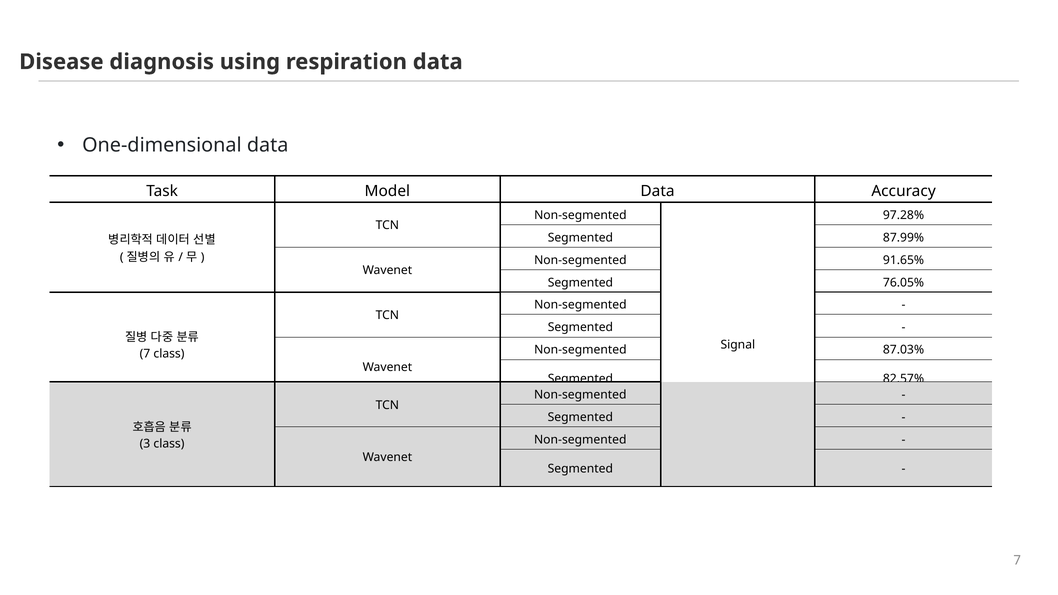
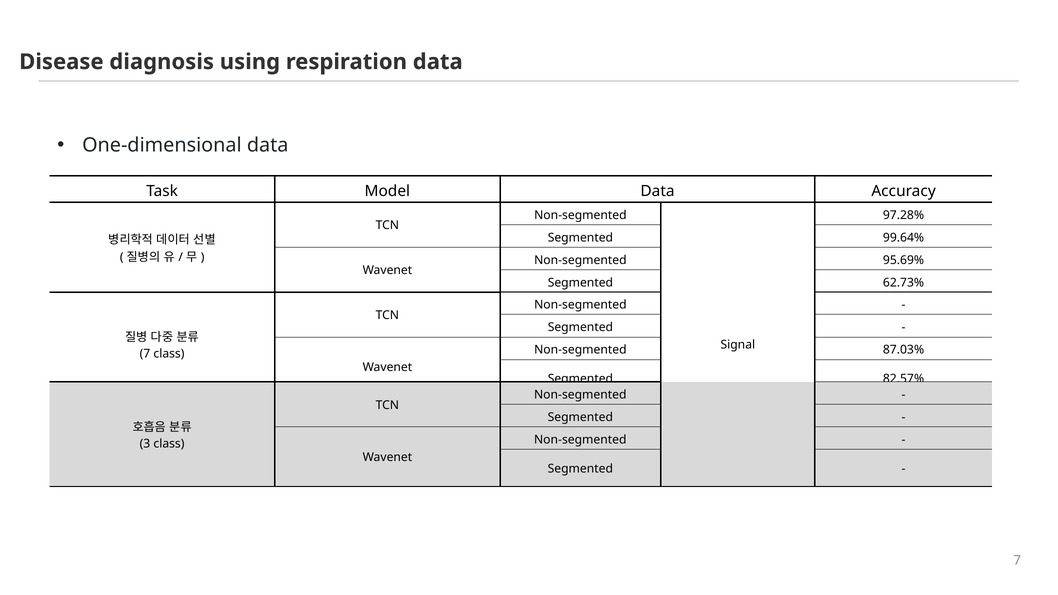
87.99%: 87.99% -> 99.64%
91.65%: 91.65% -> 95.69%
76.05%: 76.05% -> 62.73%
